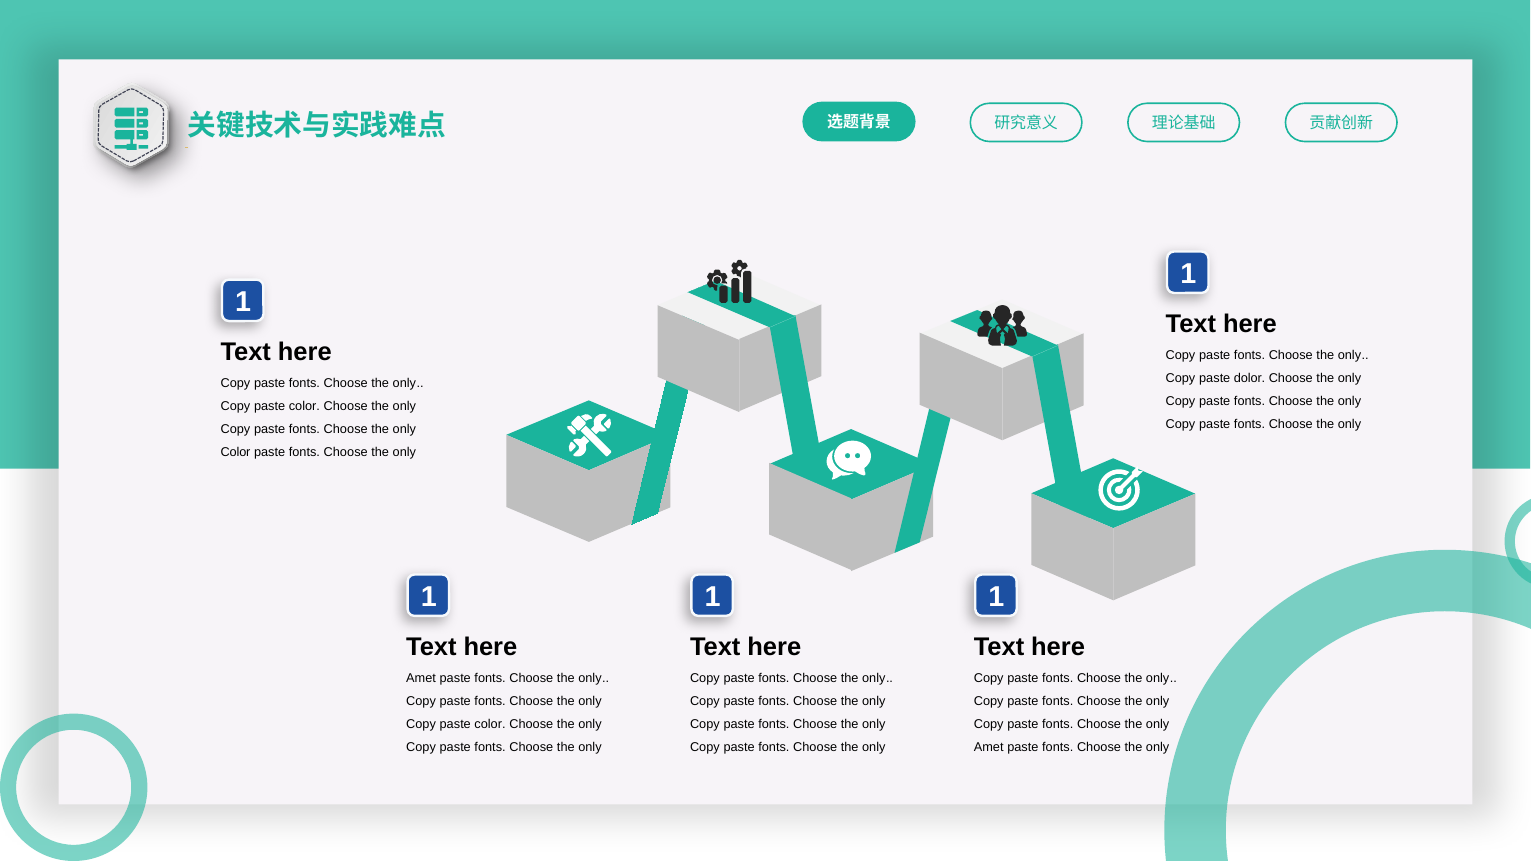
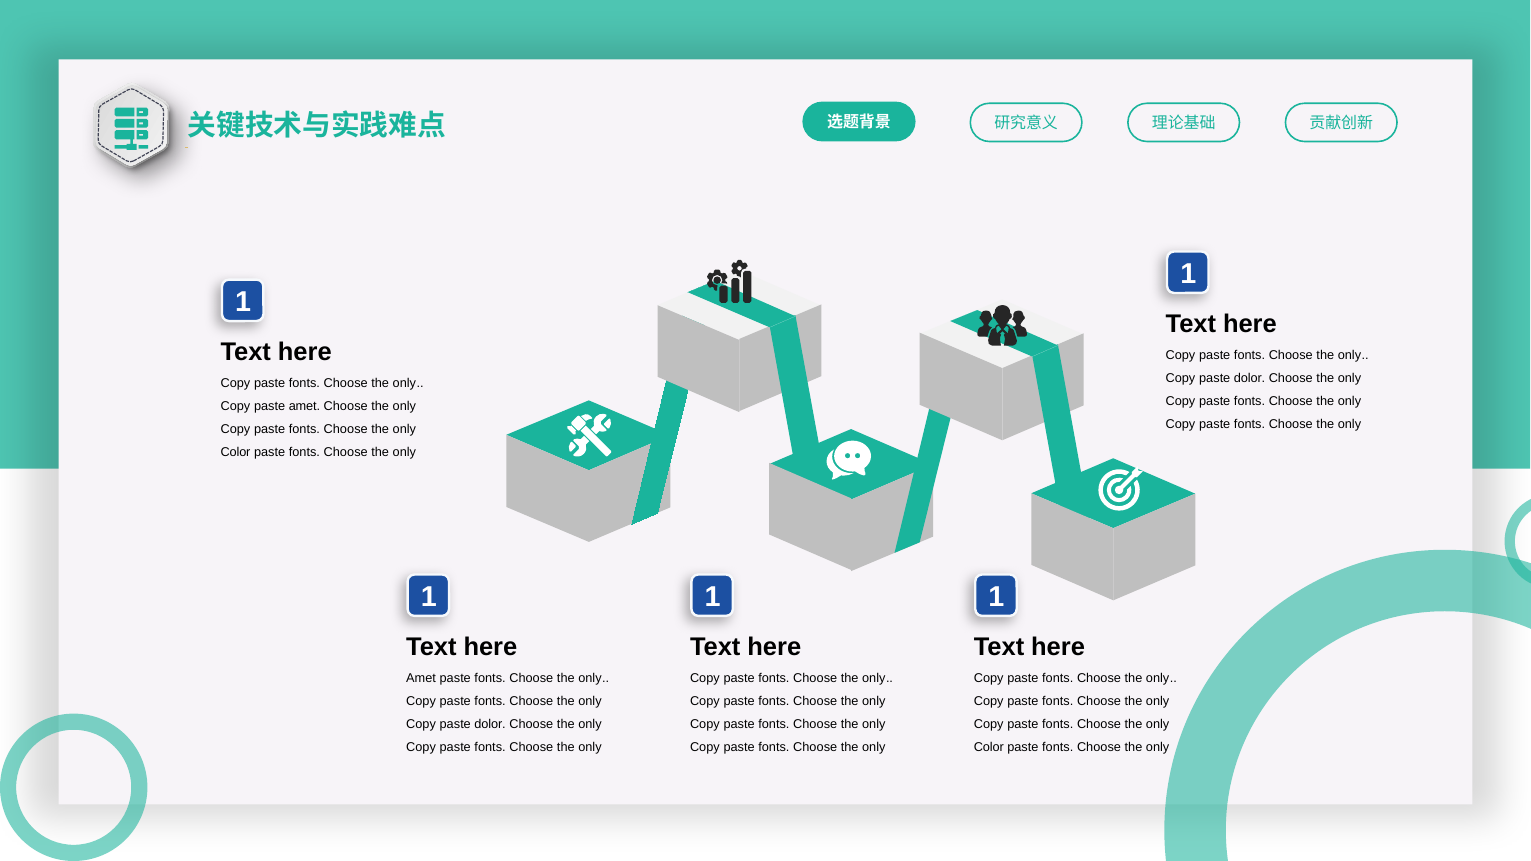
color at (304, 406): color -> amet
color at (490, 724): color -> dolor
Amet at (989, 747): Amet -> Color
